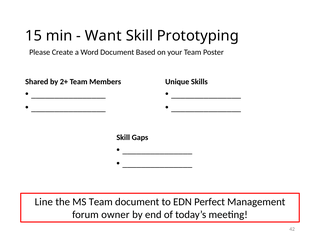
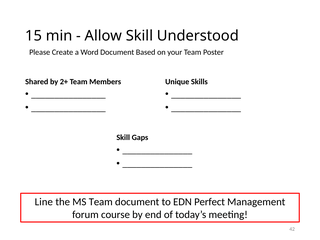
Want: Want -> Allow
Prototyping: Prototyping -> Understood
owner: owner -> course
